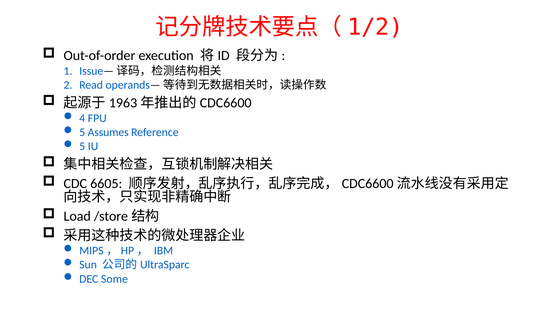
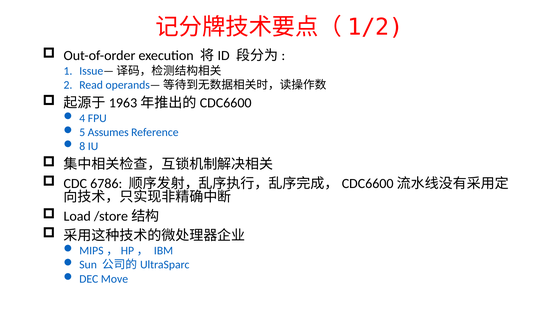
5 at (82, 147): 5 -> 8
6605: 6605 -> 6786
Some: Some -> Move
